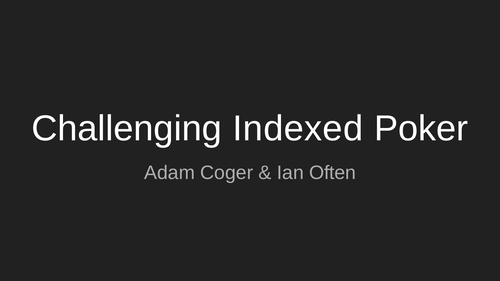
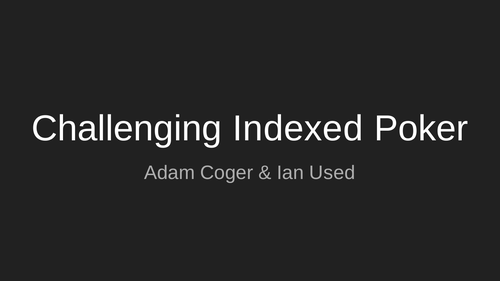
Often: Often -> Used
